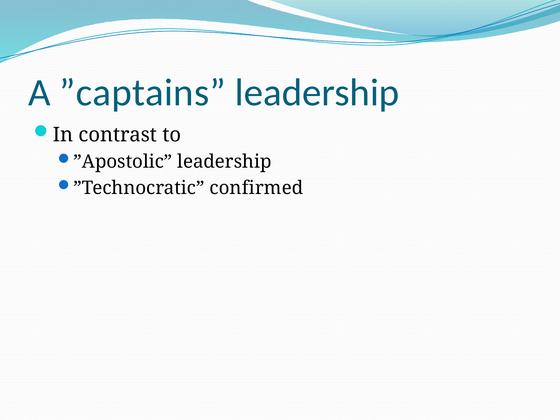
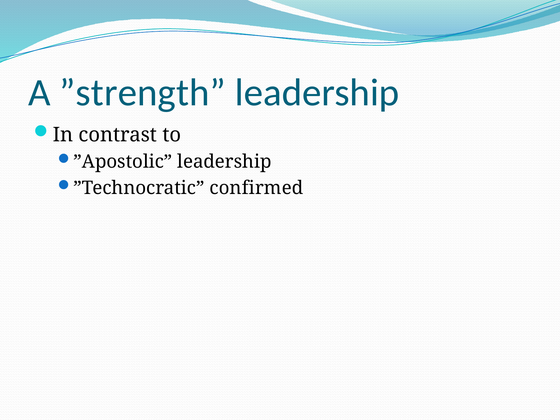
”captains: ”captains -> ”strength
